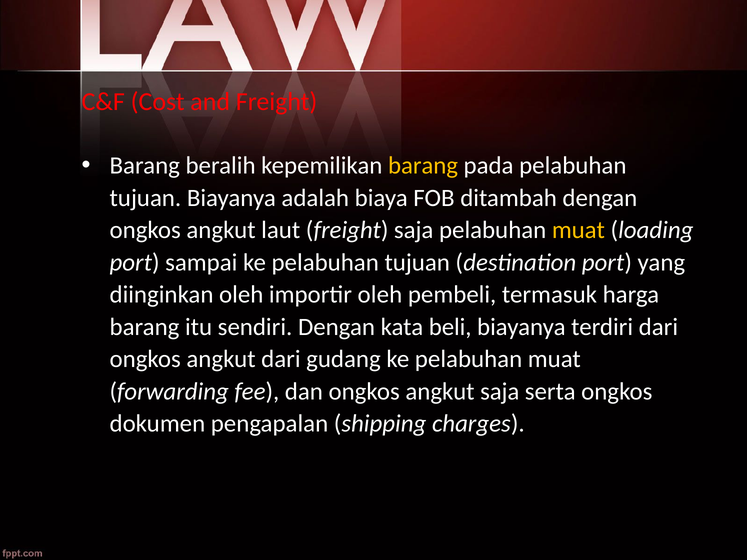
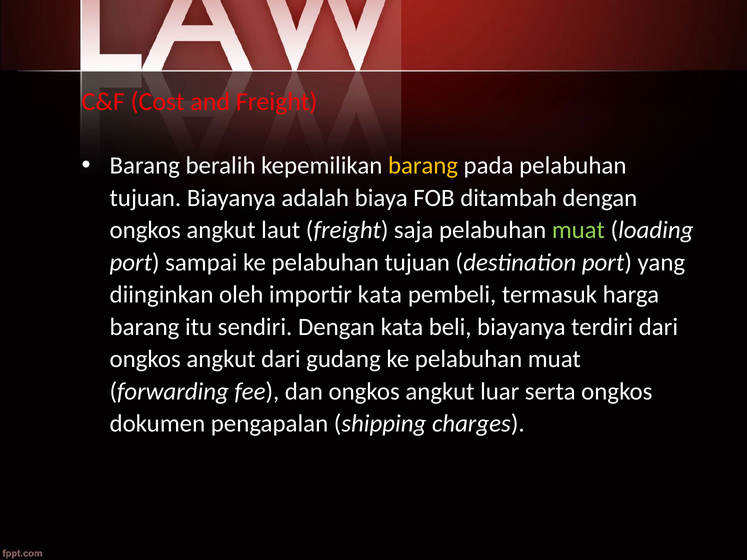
muat at (578, 230) colour: yellow -> light green
importir oleh: oleh -> kata
angkut saja: saja -> luar
